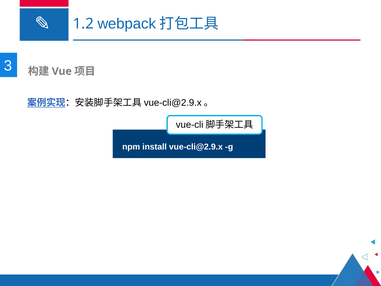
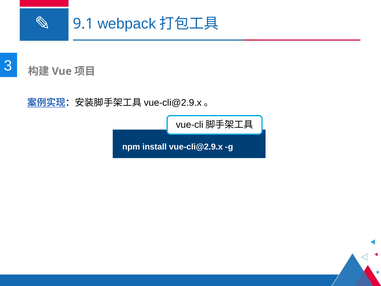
1.2: 1.2 -> 9.1
